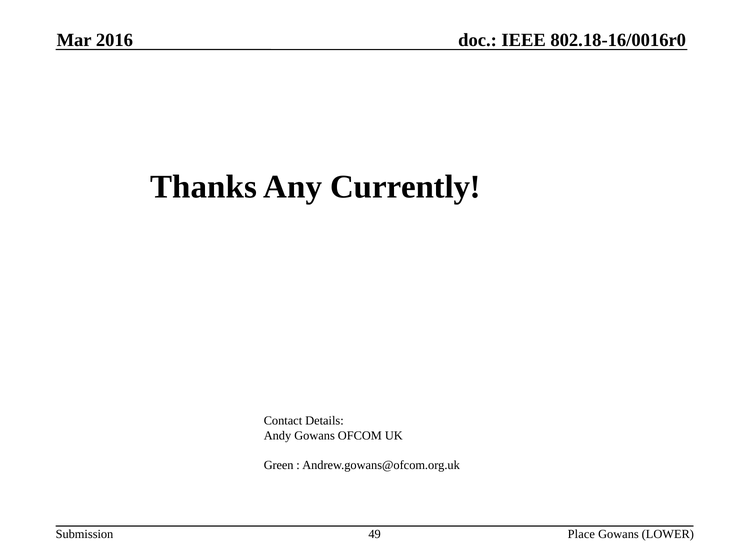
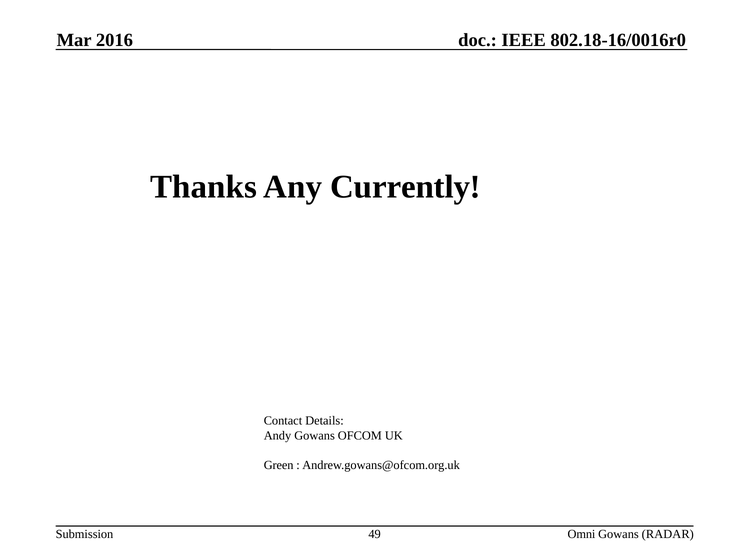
Place: Place -> Omni
LOWER: LOWER -> RADAR
